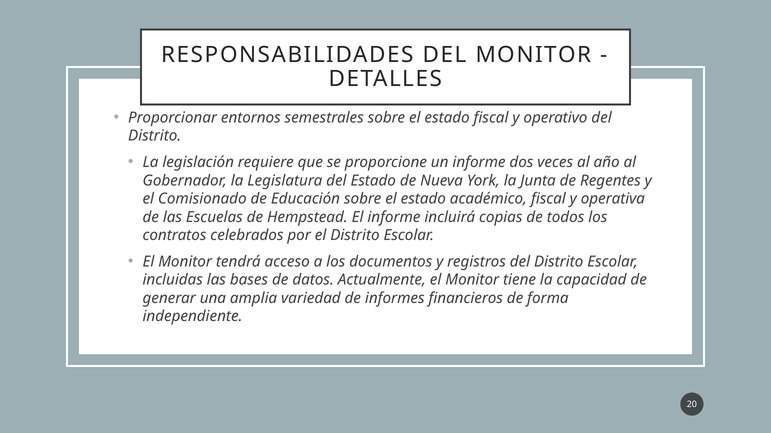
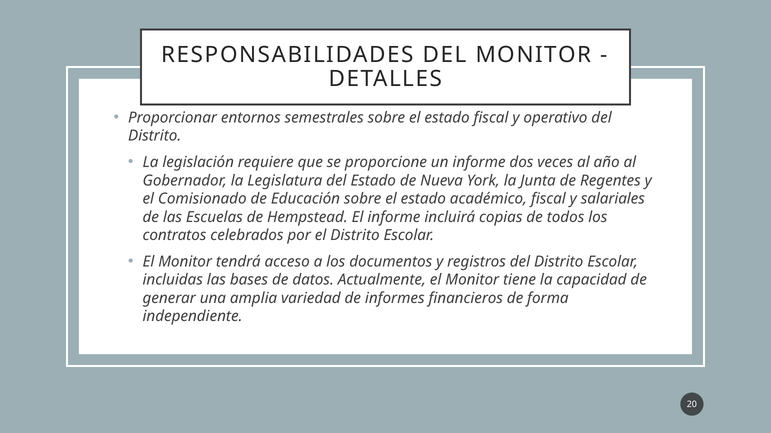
operativa: operativa -> salariales
